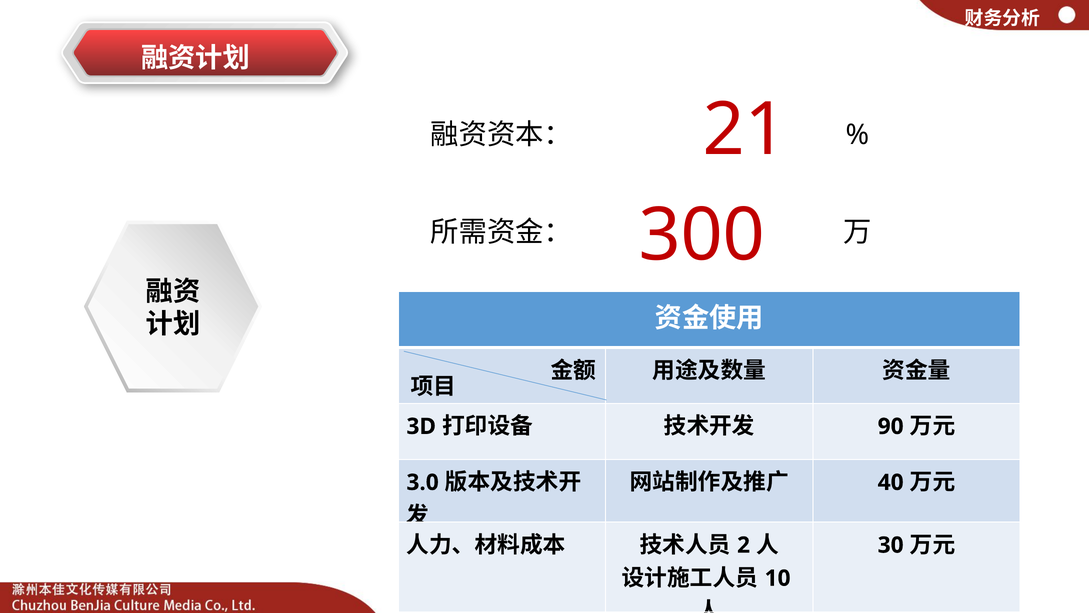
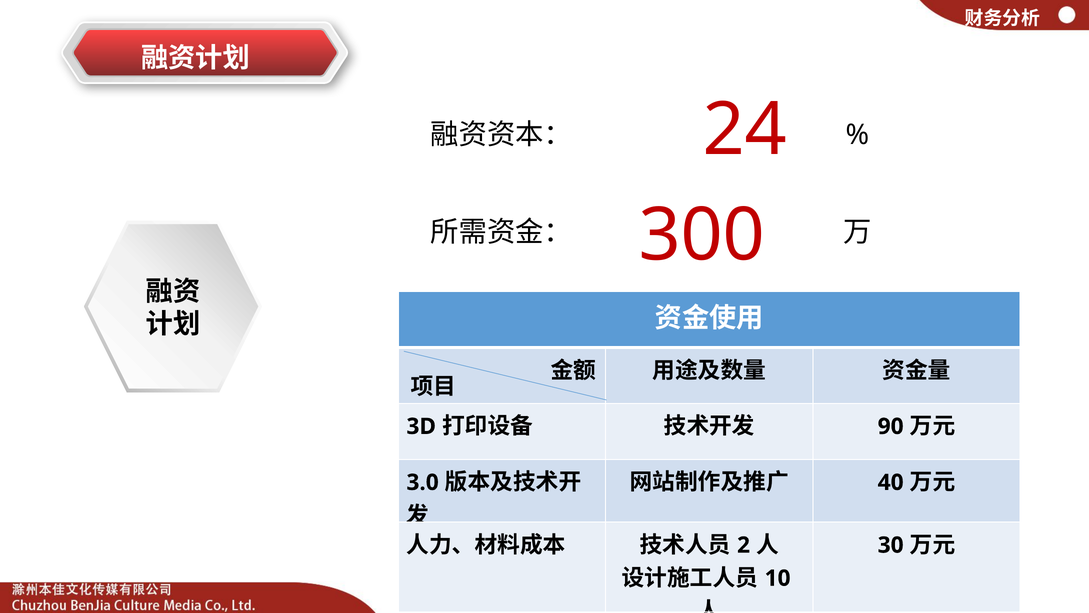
21: 21 -> 24
